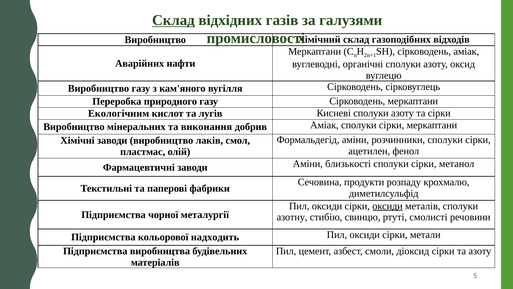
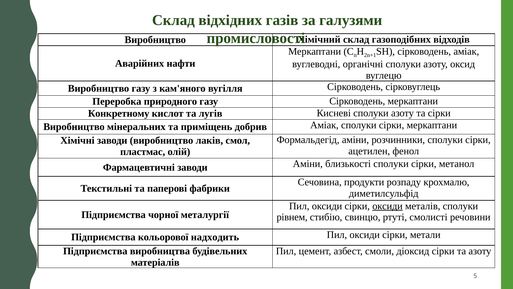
Склад at (173, 20) underline: present -> none
Екологічним: Екологічним -> Конкретному
виконання: виконання -> приміщень
азотну: азотну -> рівнем
